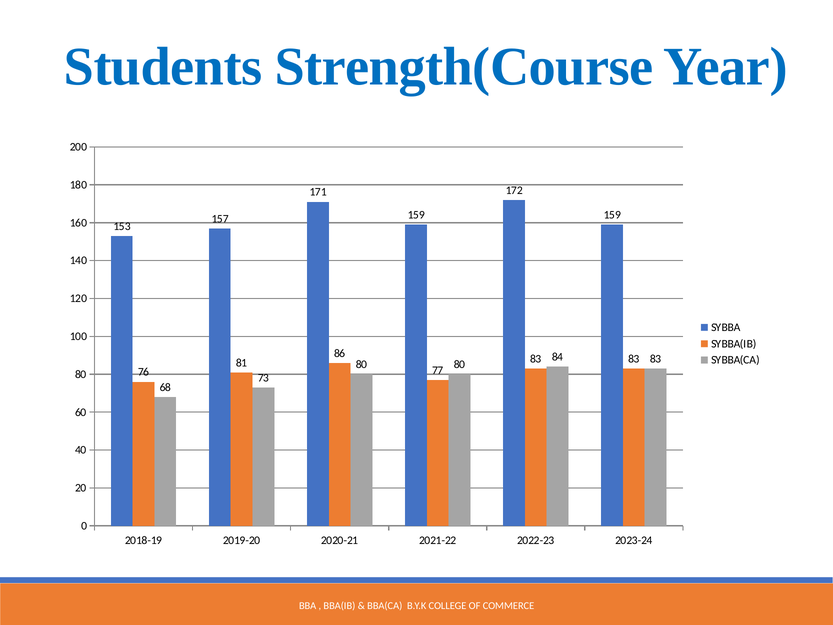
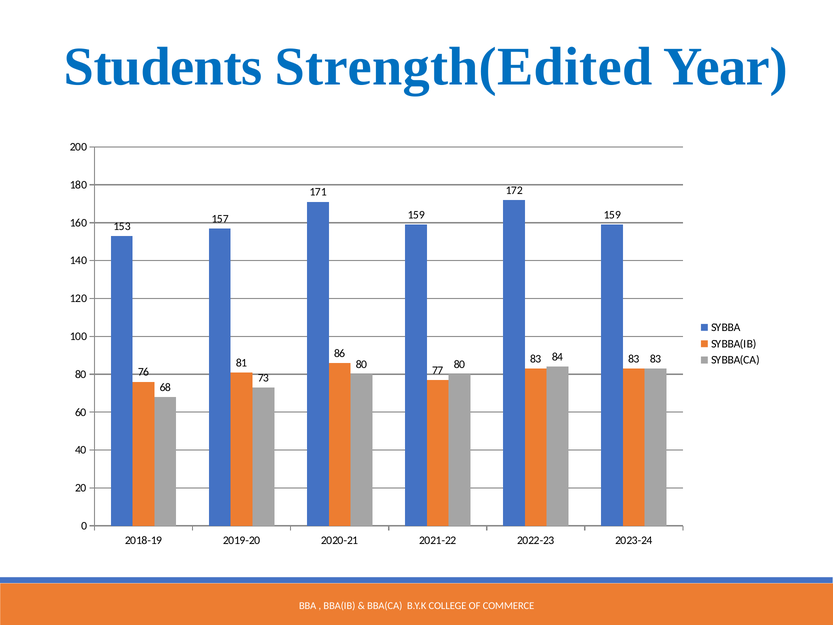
Strength(Course: Strength(Course -> Strength(Edited
